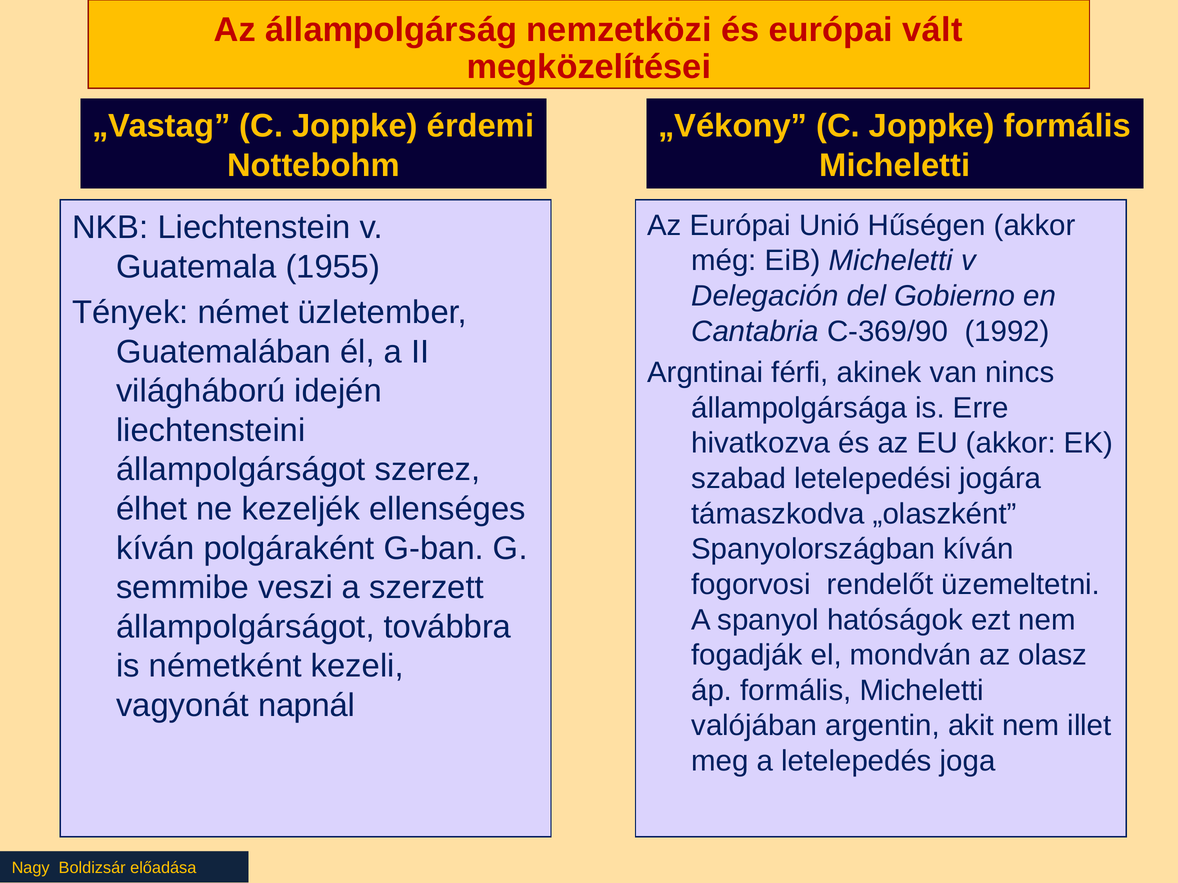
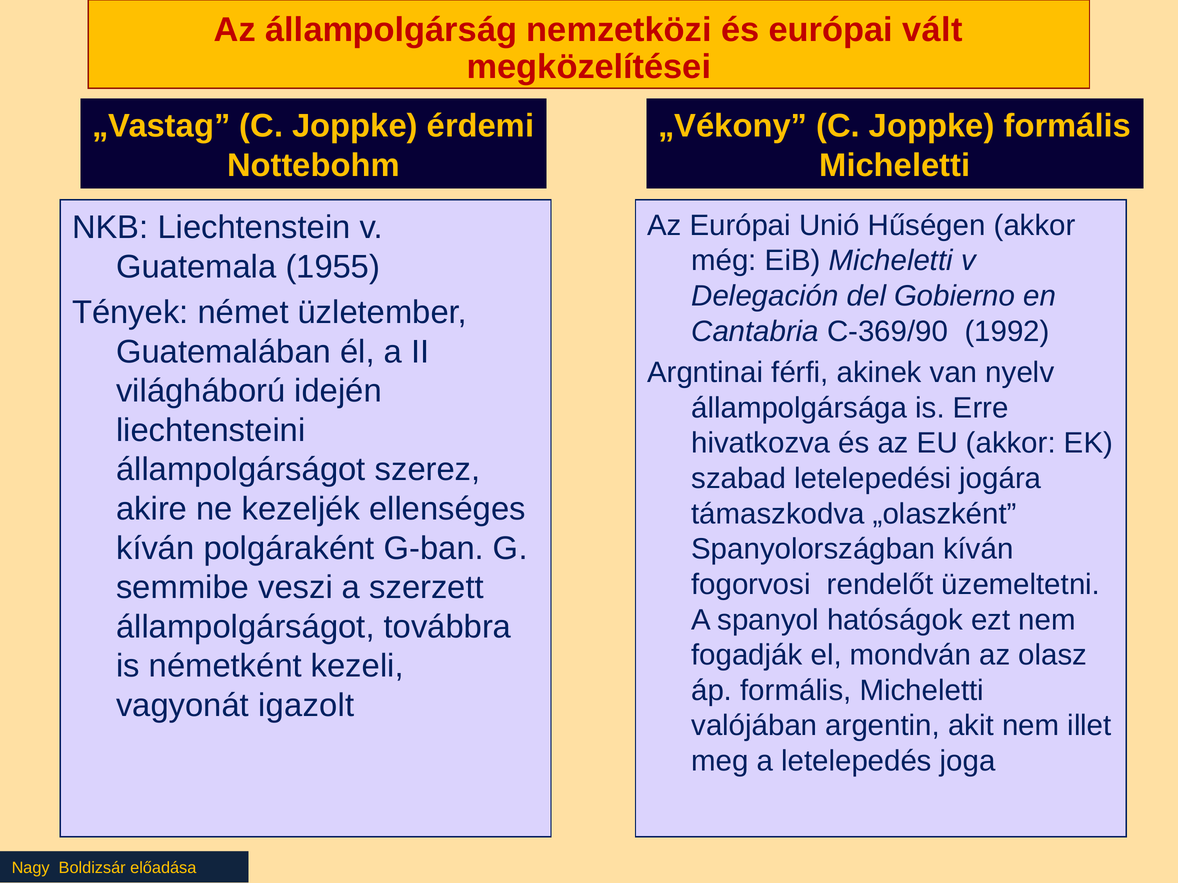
nincs: nincs -> nyelv
élhet: élhet -> akire
napnál: napnál -> igazolt
